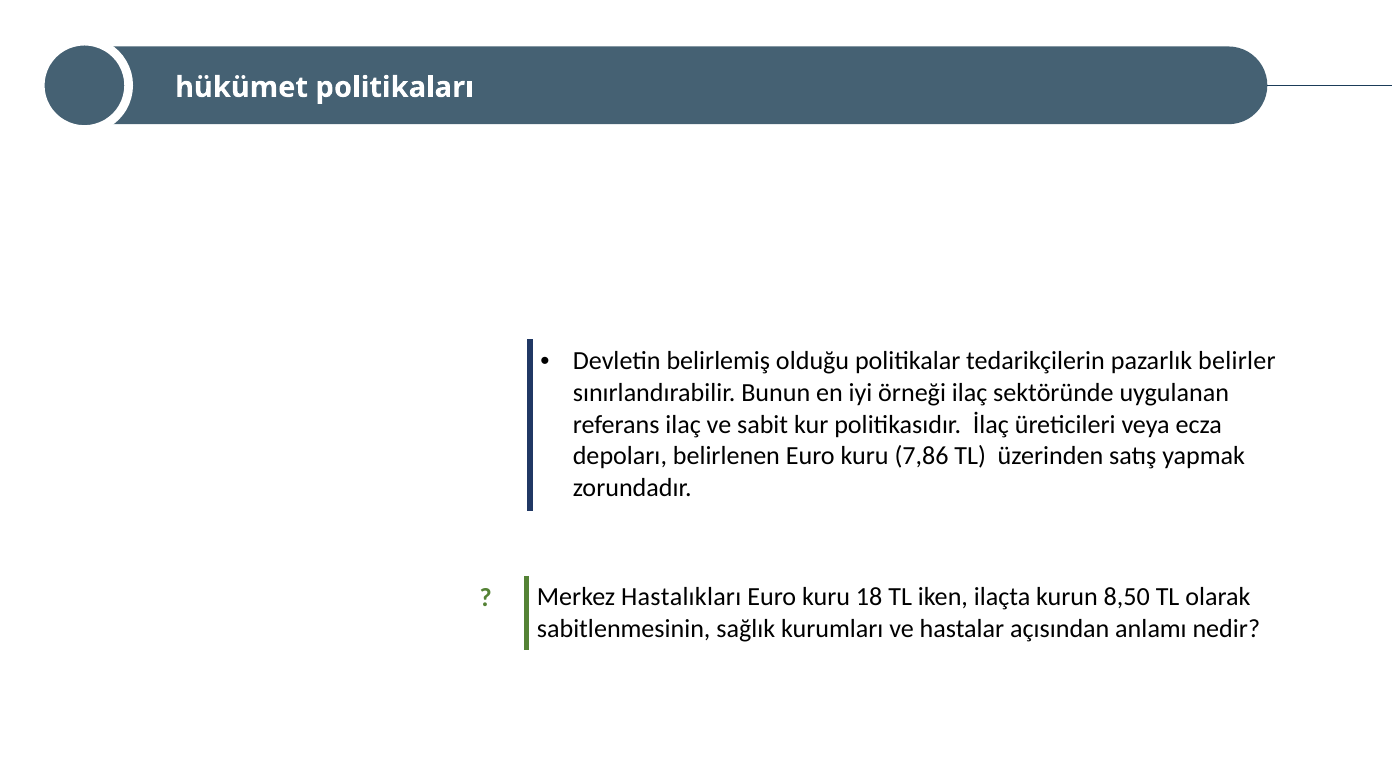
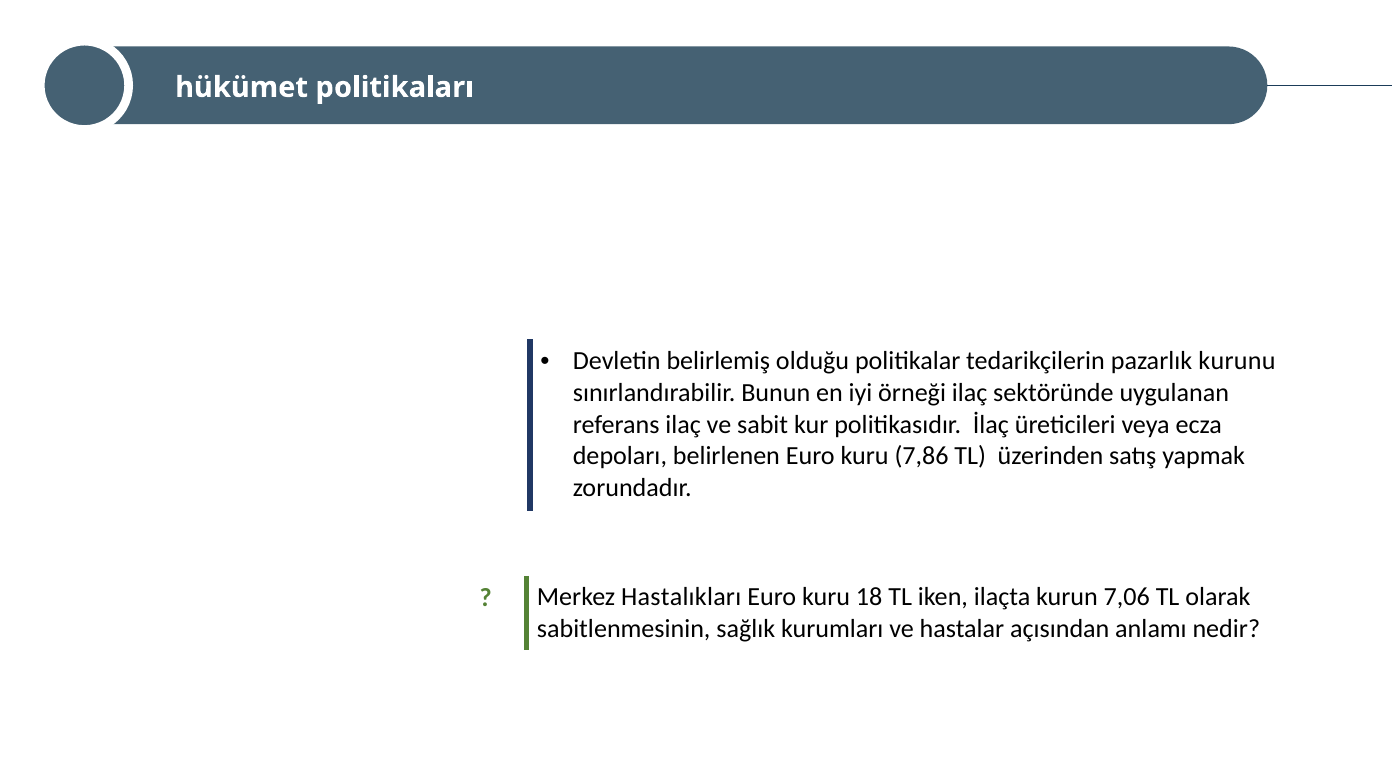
belirler: belirler -> kurunu
8,50: 8,50 -> 7,06
